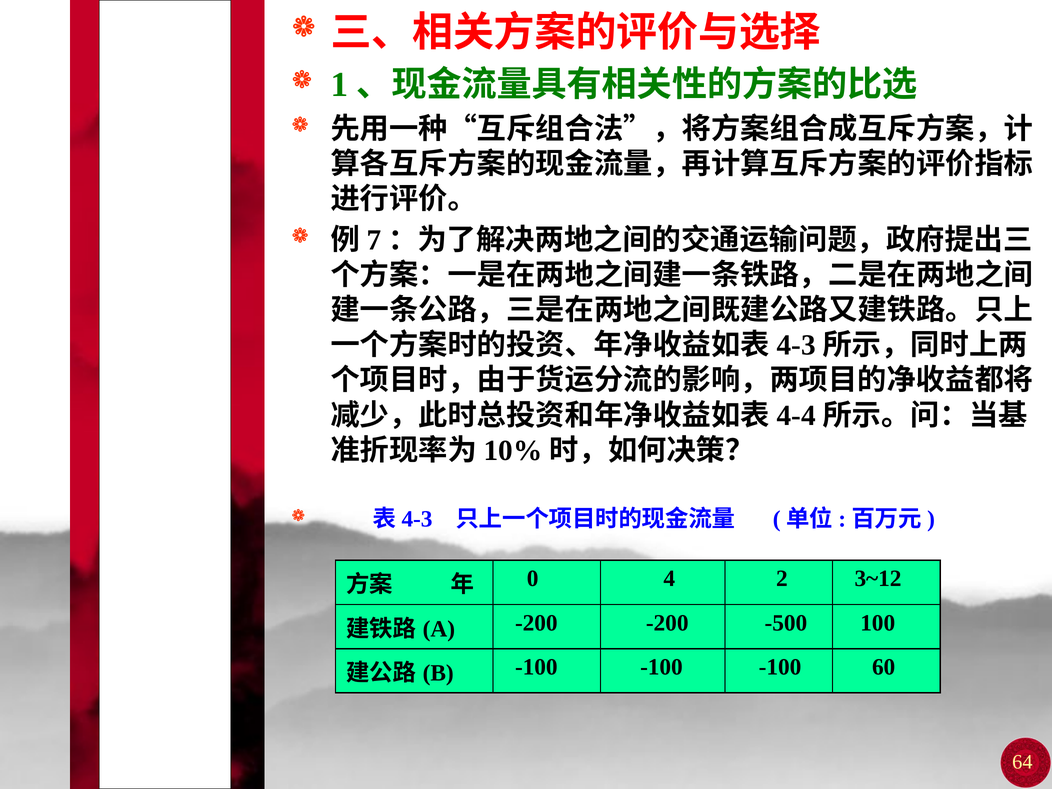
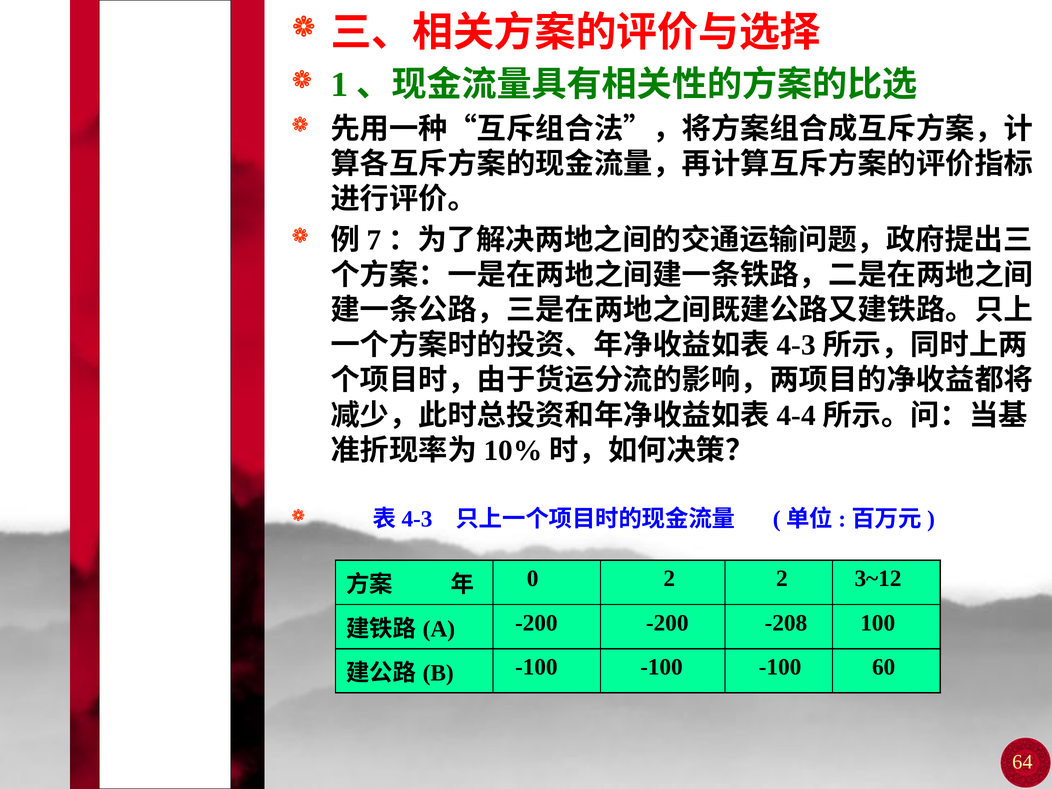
0 4: 4 -> 2
-500: -500 -> -208
